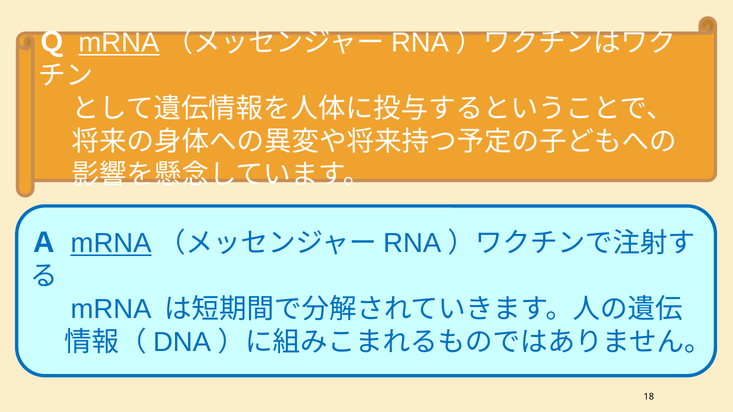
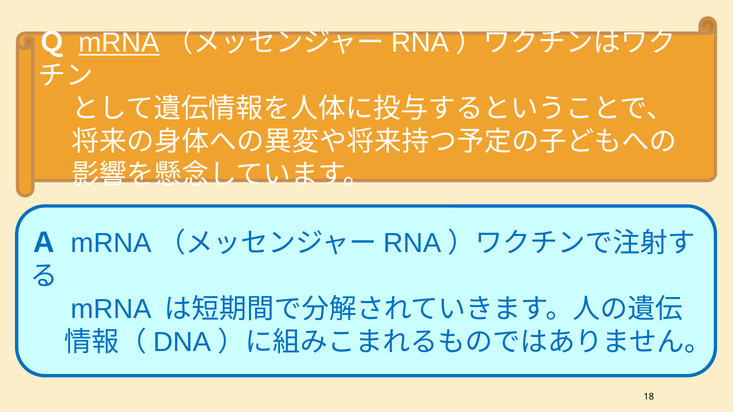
mRNA at (111, 243) underline: present -> none
